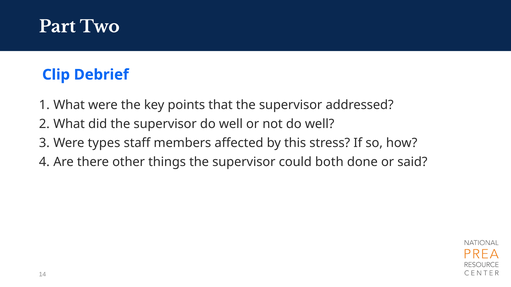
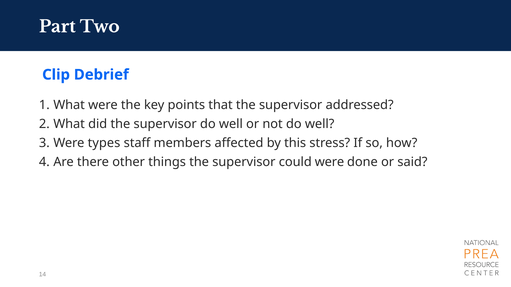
could both: both -> were
